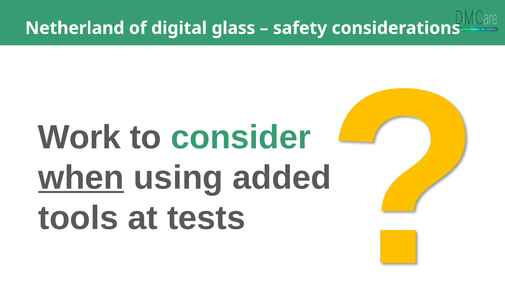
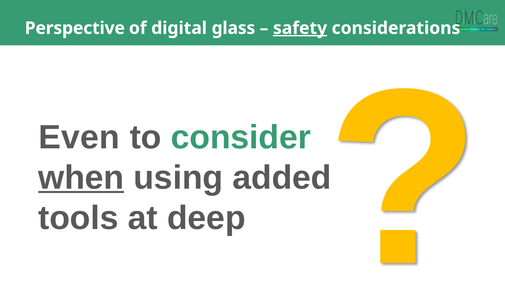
Netherland: Netherland -> Perspective
safety underline: none -> present
Work: Work -> Even
tests: tests -> deep
